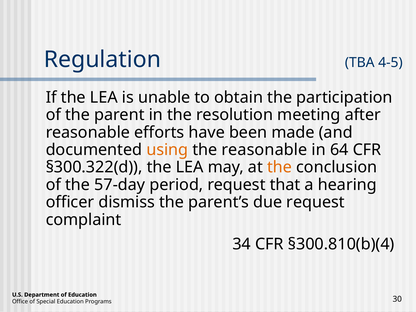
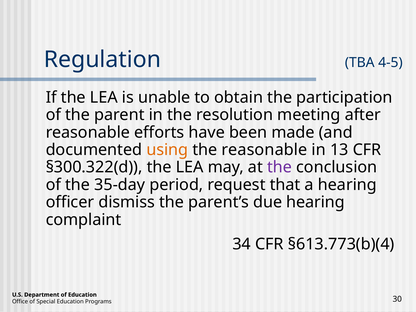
64: 64 -> 13
the at (280, 167) colour: orange -> purple
57-day: 57-day -> 35-day
due request: request -> hearing
§300.810(b)(4: §300.810(b)(4 -> §613.773(b)(4
